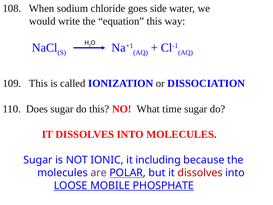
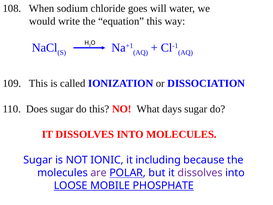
side: side -> will
time: time -> days
dissolves at (200, 173) colour: red -> purple
